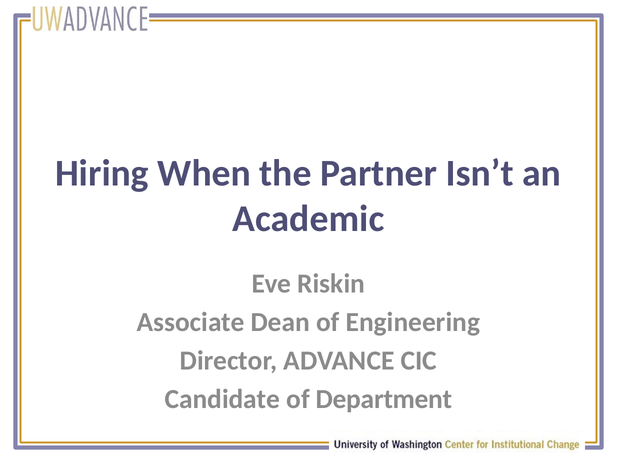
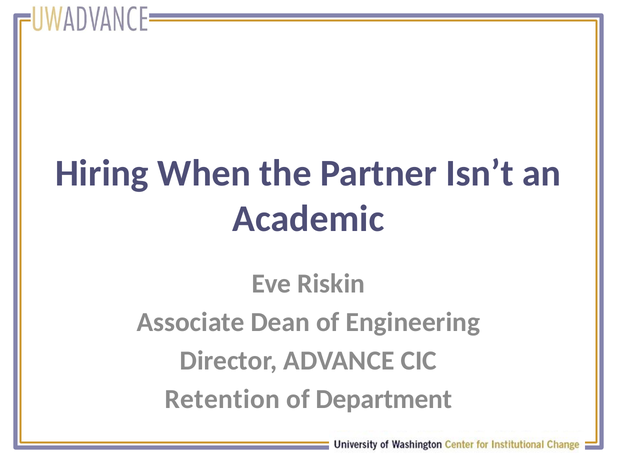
Candidate: Candidate -> Retention
